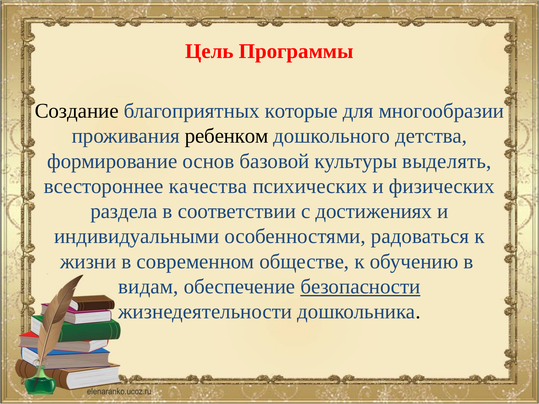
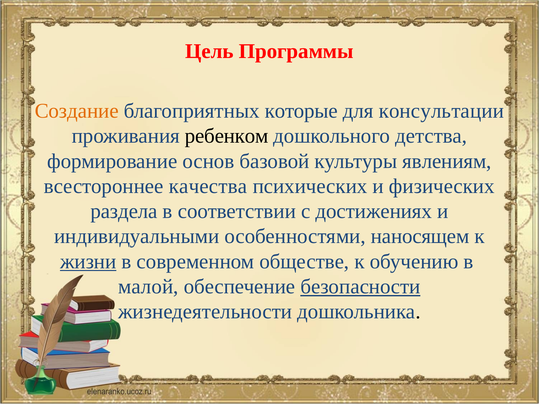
Создание colour: black -> orange
многообразии: многообразии -> консультации
выделять: выделять -> явлениям
радоваться: радоваться -> наносящем
жизни underline: none -> present
видам: видам -> малой
